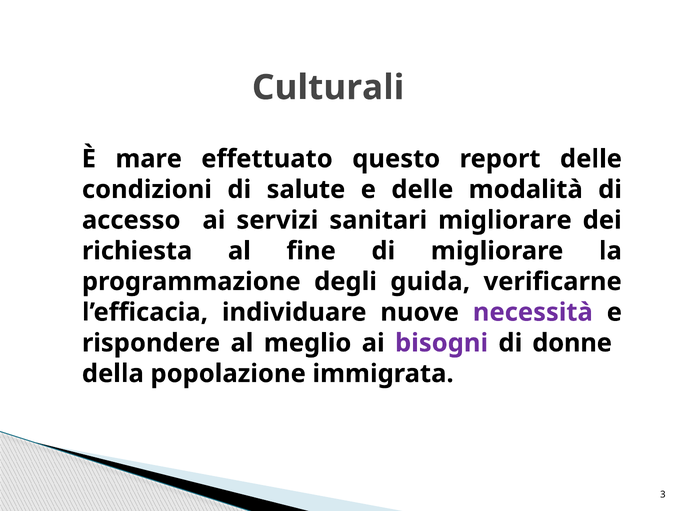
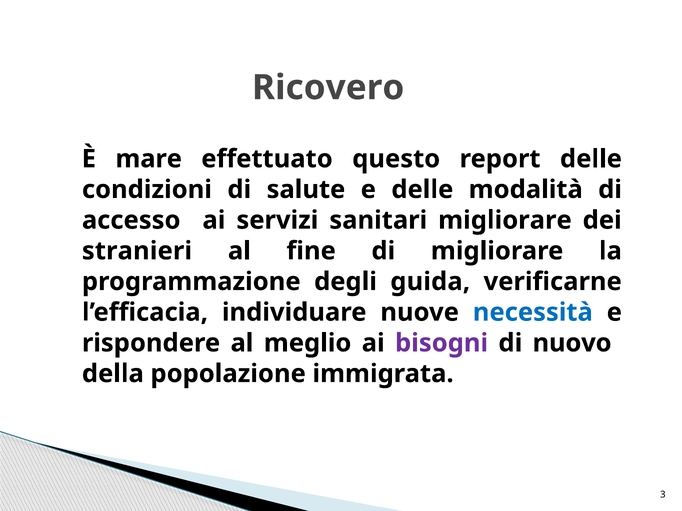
Culturali: Culturali -> Ricovero
richiesta: richiesta -> stranieri
necessità colour: purple -> blue
donne: donne -> nuovo
